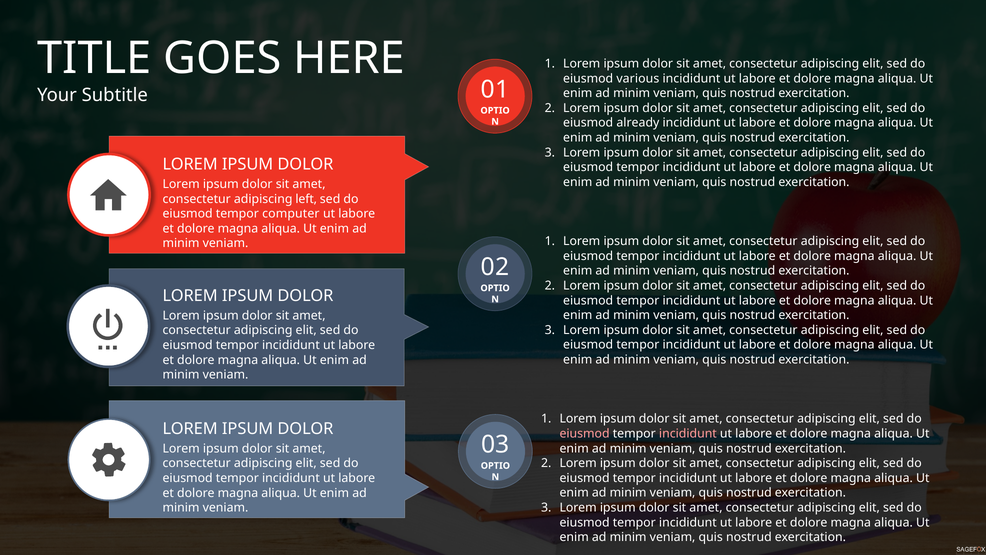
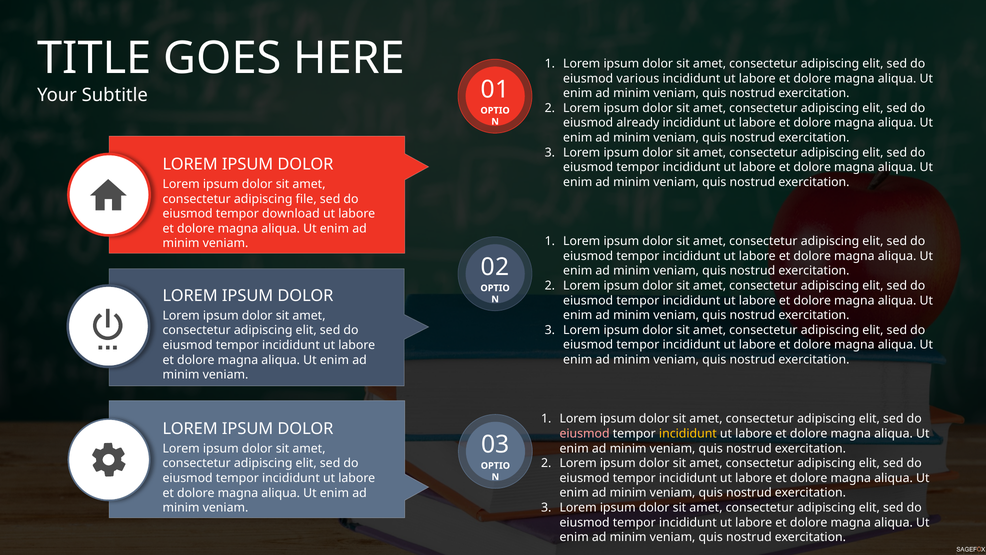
left: left -> file
computer: computer -> download
incididunt at (688, 433) colour: pink -> yellow
